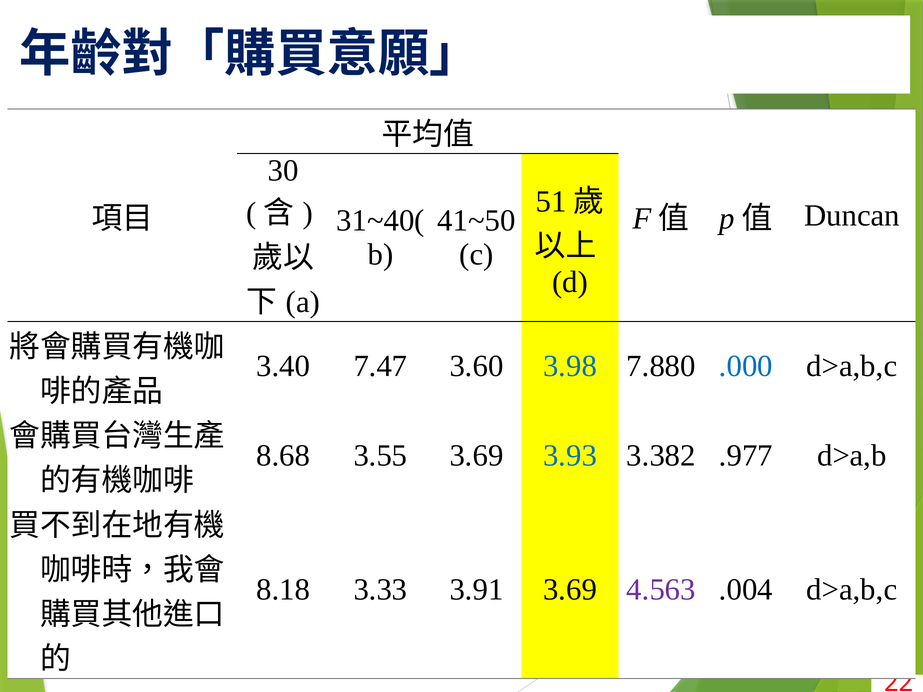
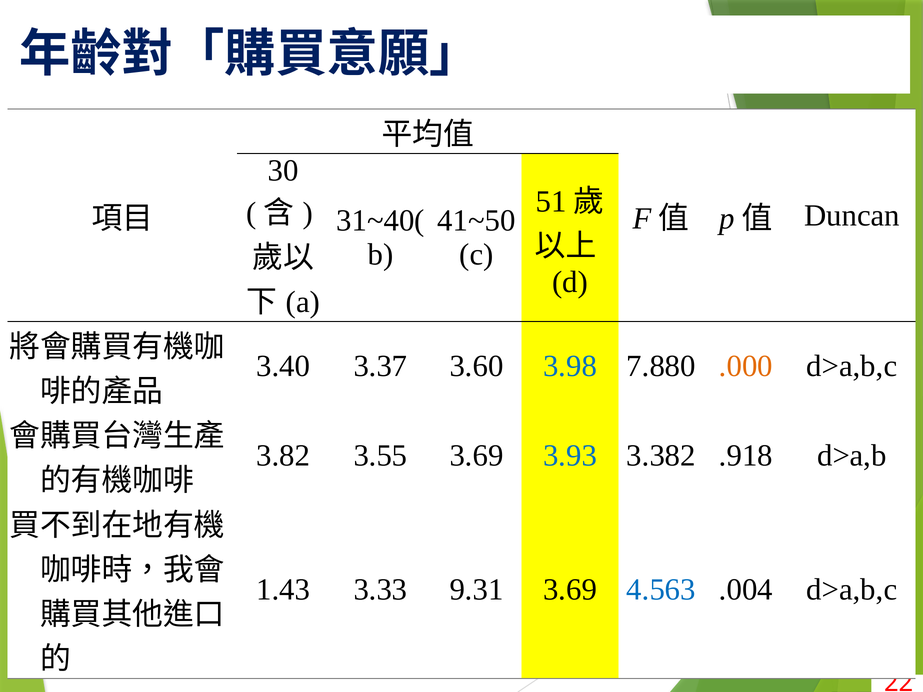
7.47: 7.47 -> 3.37
.000 colour: blue -> orange
8.68: 8.68 -> 3.82
.977: .977 -> .918
8.18: 8.18 -> 1.43
3.91: 3.91 -> 9.31
4.563 colour: purple -> blue
